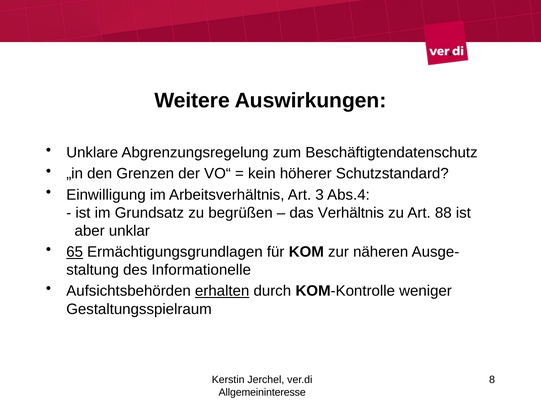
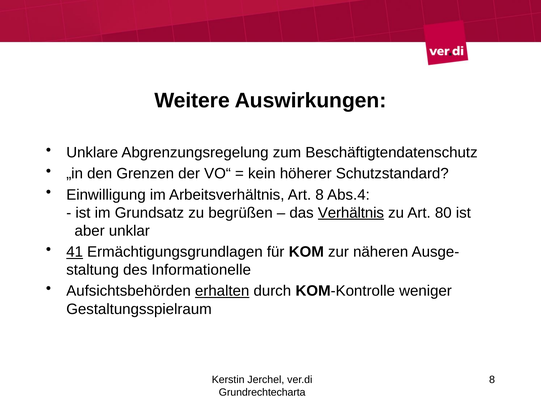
Art 3: 3 -> 8
Verhältnis underline: none -> present
88: 88 -> 80
65: 65 -> 41
Allgemeininteresse: Allgemeininteresse -> Grundrechtecharta
